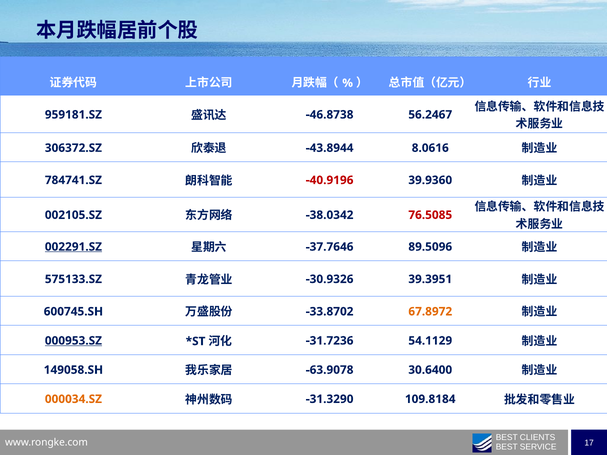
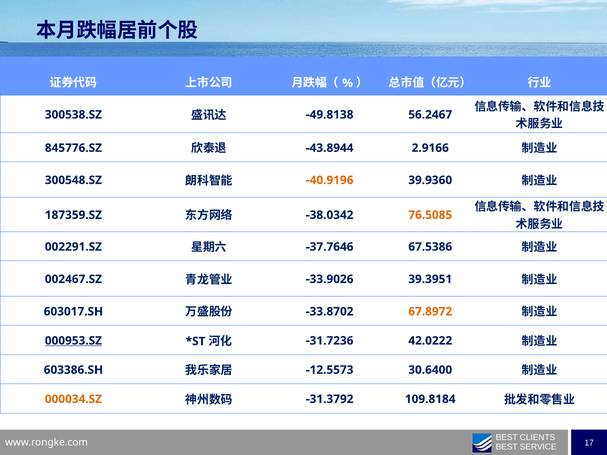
959181.SZ: 959181.SZ -> 300538.SZ
-46.8738: -46.8738 -> -49.8138
306372.SZ: 306372.SZ -> 845776.SZ
8.0616: 8.0616 -> 2.9166
784741.SZ: 784741.SZ -> 300548.SZ
-40.9196 colour: red -> orange
002105.SZ: 002105.SZ -> 187359.SZ
76.5085 colour: red -> orange
002291.SZ underline: present -> none
89.5096: 89.5096 -> 67.5386
575133.SZ: 575133.SZ -> 002467.SZ
-30.9326: -30.9326 -> -33.9026
600745.SH: 600745.SH -> 603017.SH
54.1129: 54.1129 -> 42.0222
149058.SH: 149058.SH -> 603386.SH
-63.9078: -63.9078 -> -12.5573
-31.3290: -31.3290 -> -31.3792
